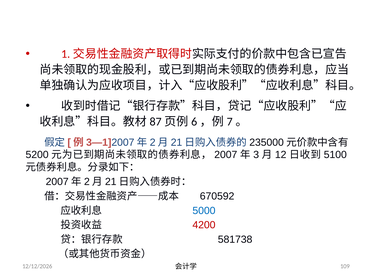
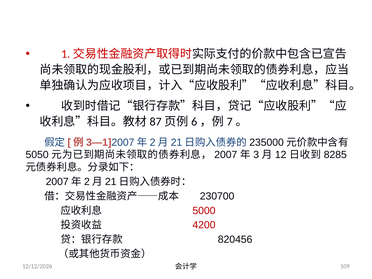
5200: 5200 -> 5050
5100: 5100 -> 8285
670592: 670592 -> 230700
5000 colour: blue -> red
581738: 581738 -> 820456
